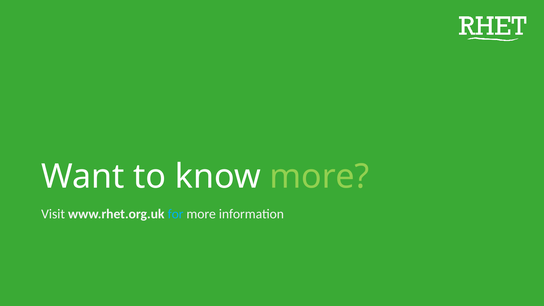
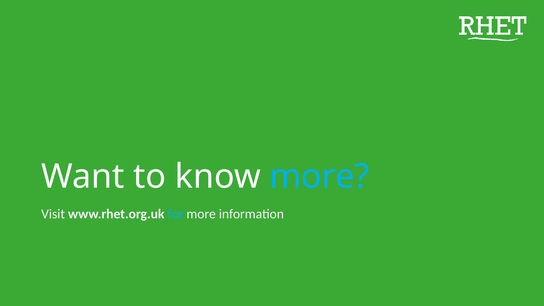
more at (319, 177) colour: light green -> light blue
